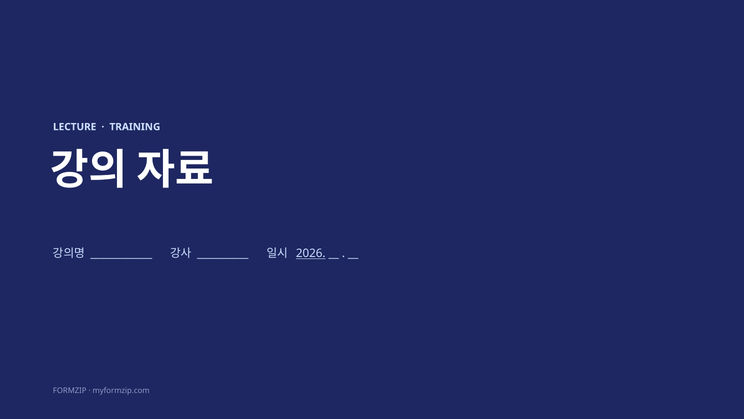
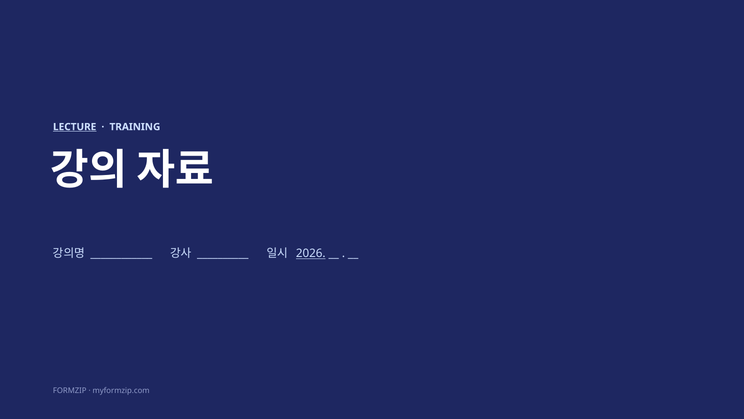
LECTURE underline: none -> present
